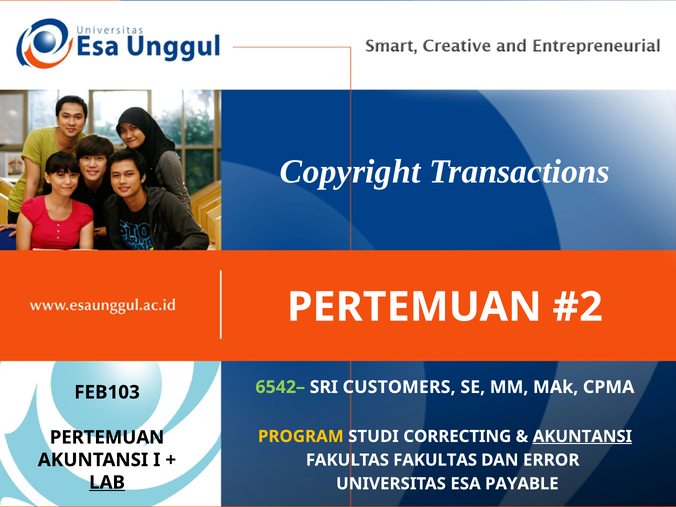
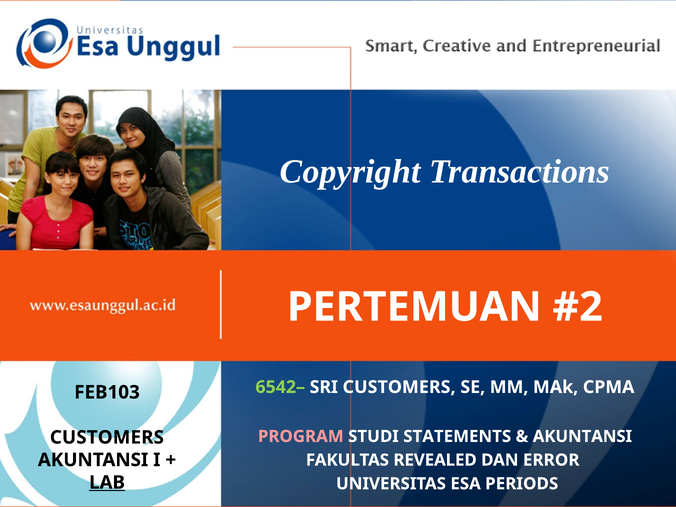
PROGRAM colour: yellow -> pink
CORRECTING: CORRECTING -> STATEMENTS
AKUNTANSI at (582, 436) underline: present -> none
PERTEMUAN at (107, 437): PERTEMUAN -> CUSTOMERS
FAKULTAS FAKULTAS: FAKULTAS -> REVEALED
PAYABLE: PAYABLE -> PERIODS
